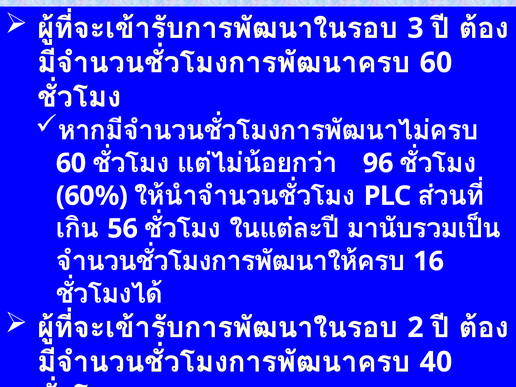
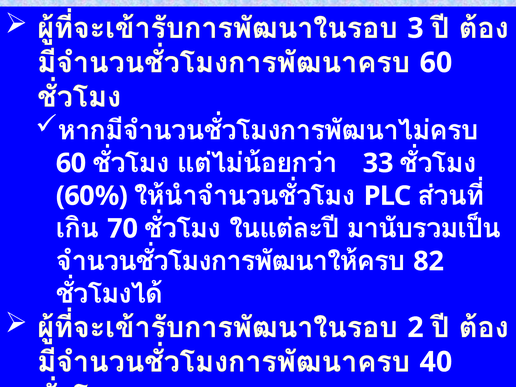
96: 96 -> 33
56: 56 -> 70
16: 16 -> 82
